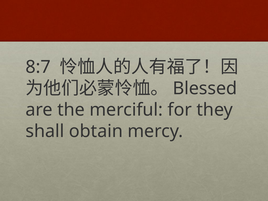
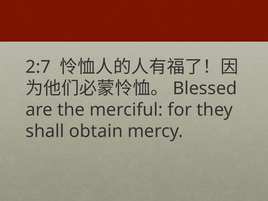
8:7: 8:7 -> 2:7
